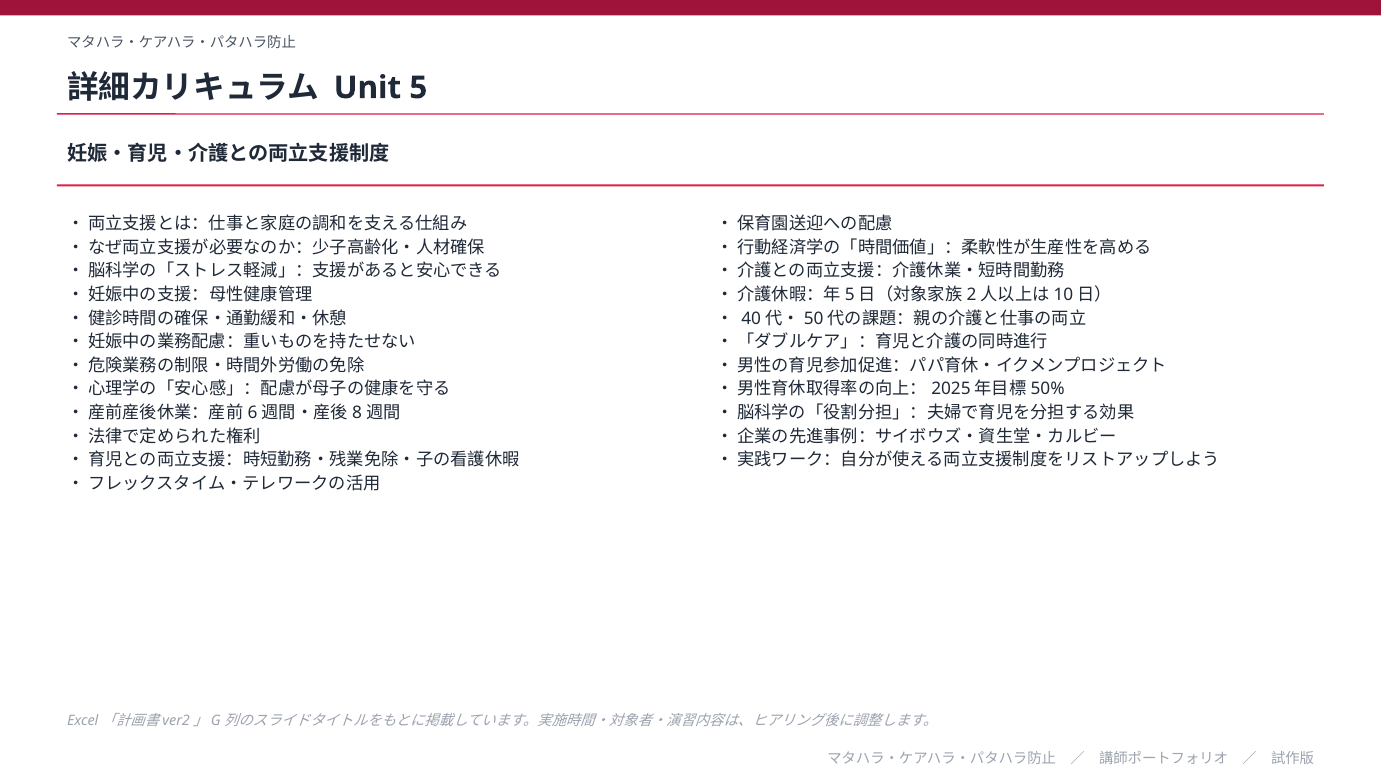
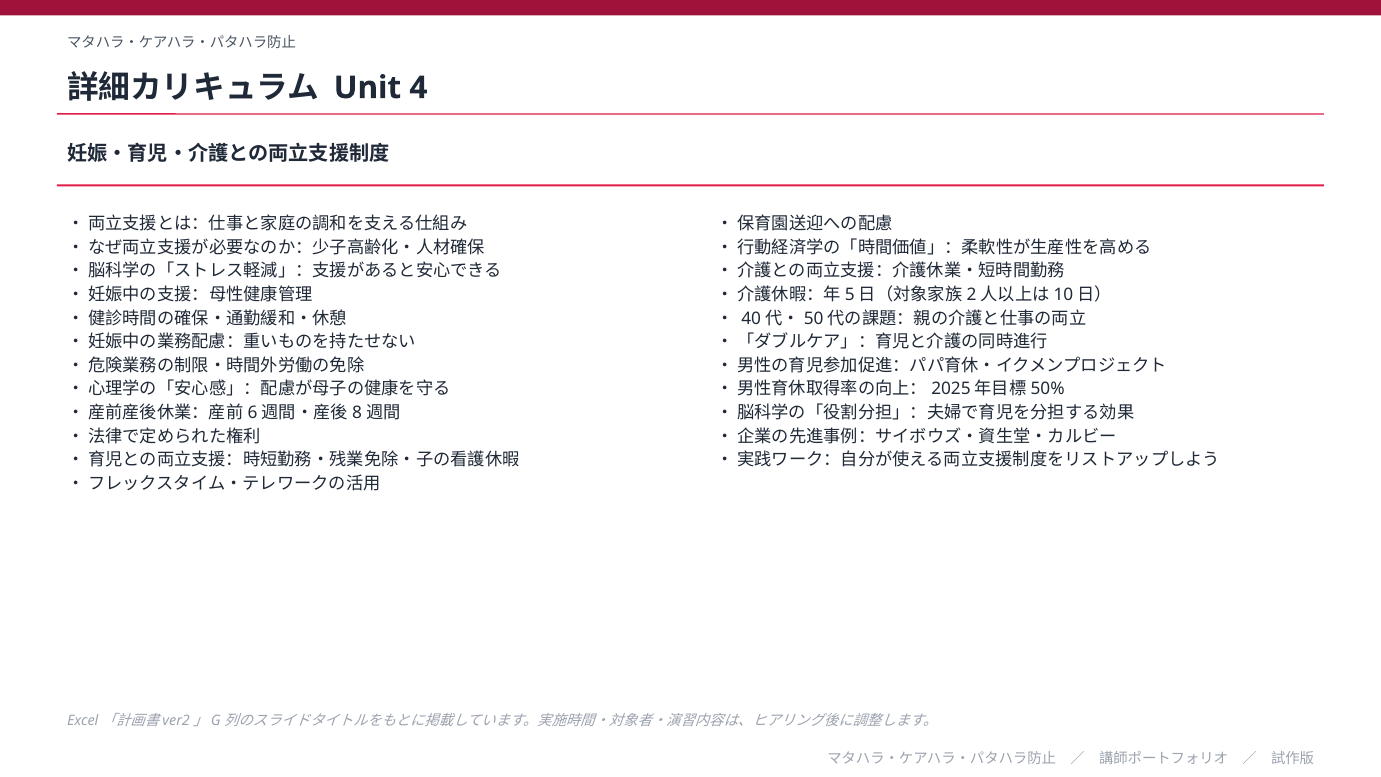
5: 5 -> 4
